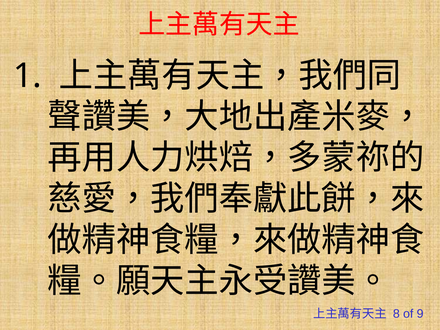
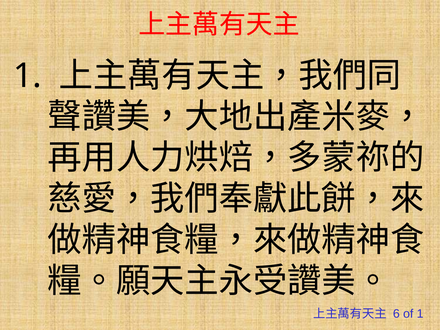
8: 8 -> 6
of 9: 9 -> 1
